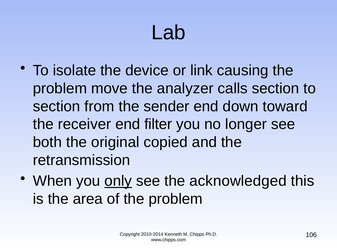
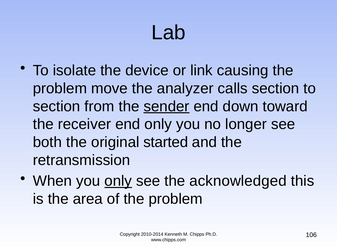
sender underline: none -> present
end filter: filter -> only
copied: copied -> started
